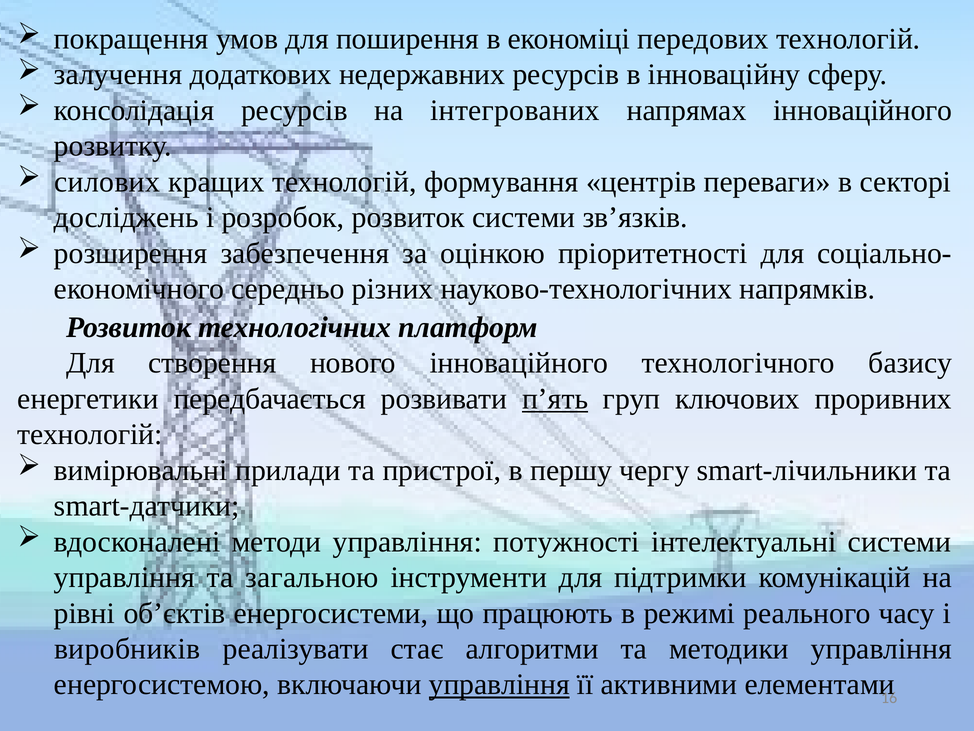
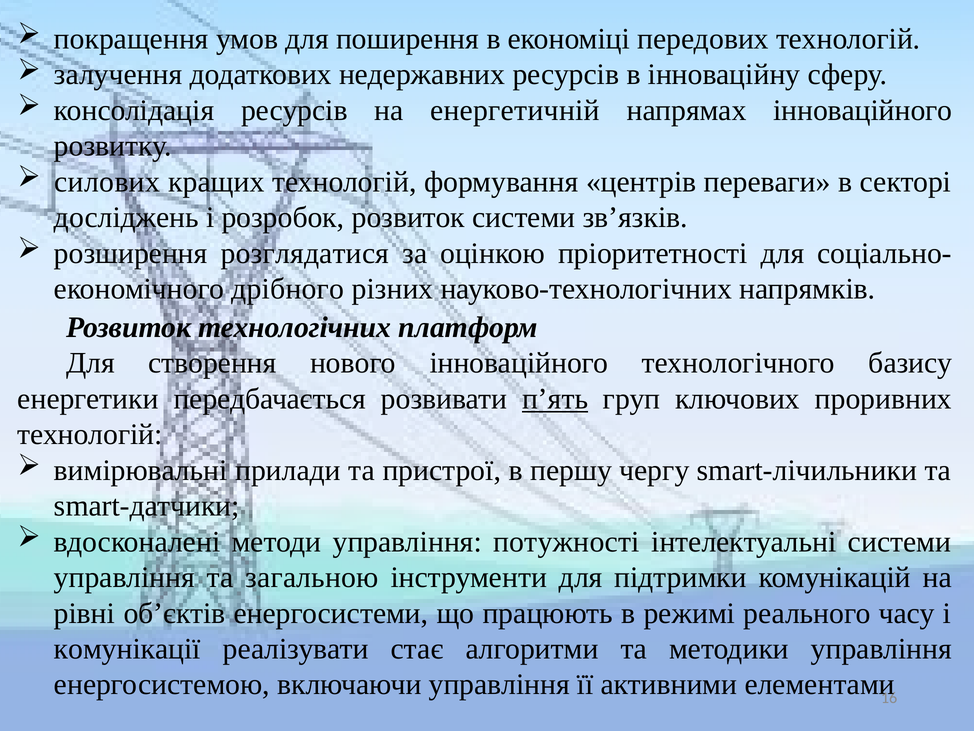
інтегрованих: інтегрованих -> енергетичній
забезпечення: забезпечення -> розглядатися
середньо: середньо -> дрібного
виробників: виробників -> комунікації
управління at (499, 684) underline: present -> none
